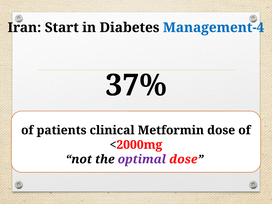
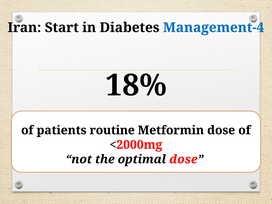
37%: 37% -> 18%
clinical: clinical -> routine
optimal colour: purple -> black
